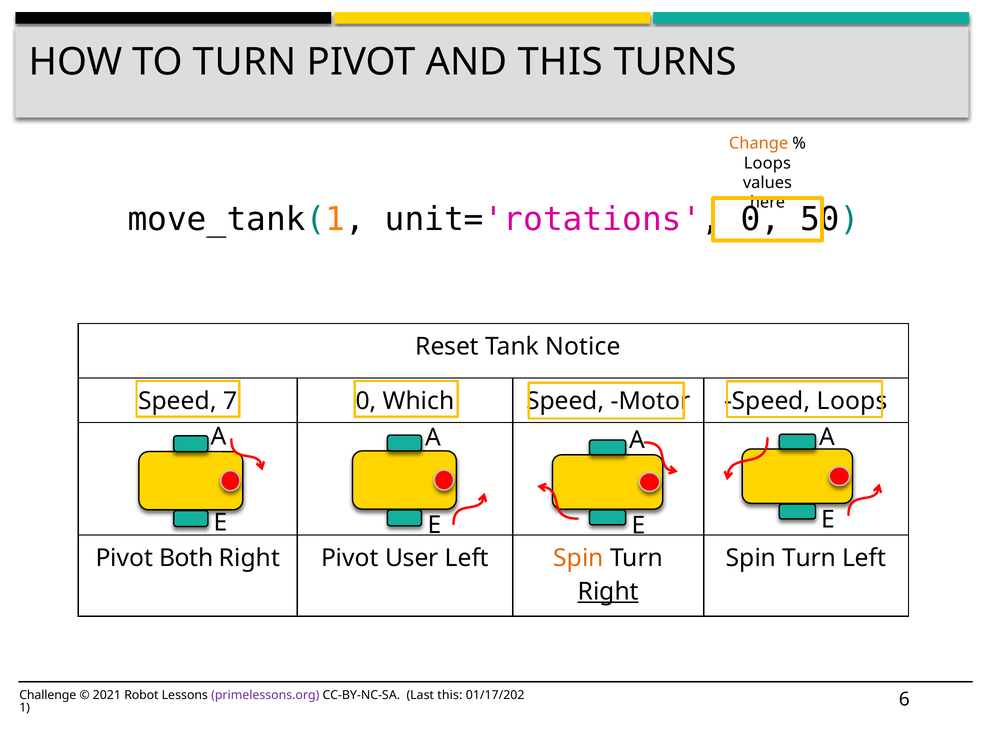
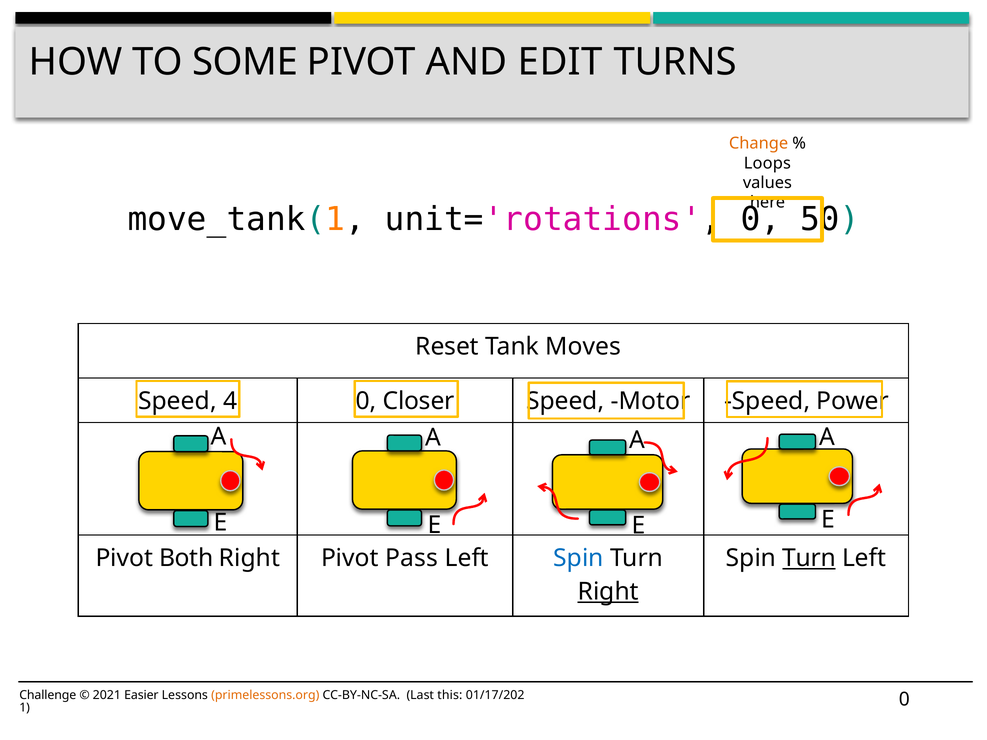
TO TURN: TURN -> SOME
AND THIS: THIS -> EDIT
Notice: Notice -> Moves
7: 7 -> 4
Which: Which -> Closer
Speed Loops: Loops -> Power
User: User -> Pass
Spin at (578, 558) colour: orange -> blue
Turn at (809, 558) underline: none -> present
Robot: Robot -> Easier
primelessons.org colour: purple -> orange
6 at (904, 700): 6 -> 0
